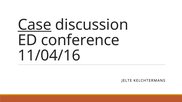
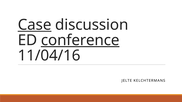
conference underline: none -> present
